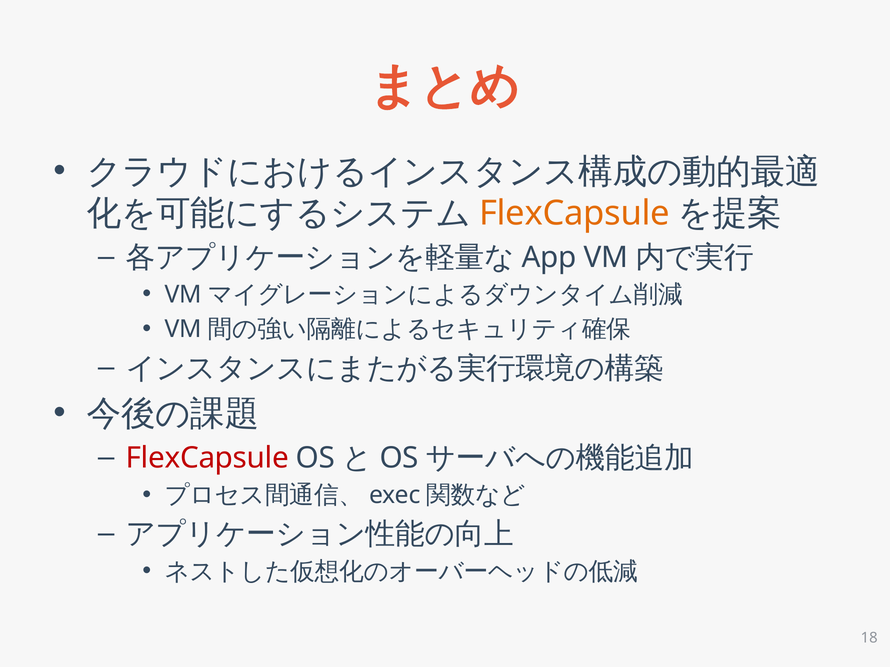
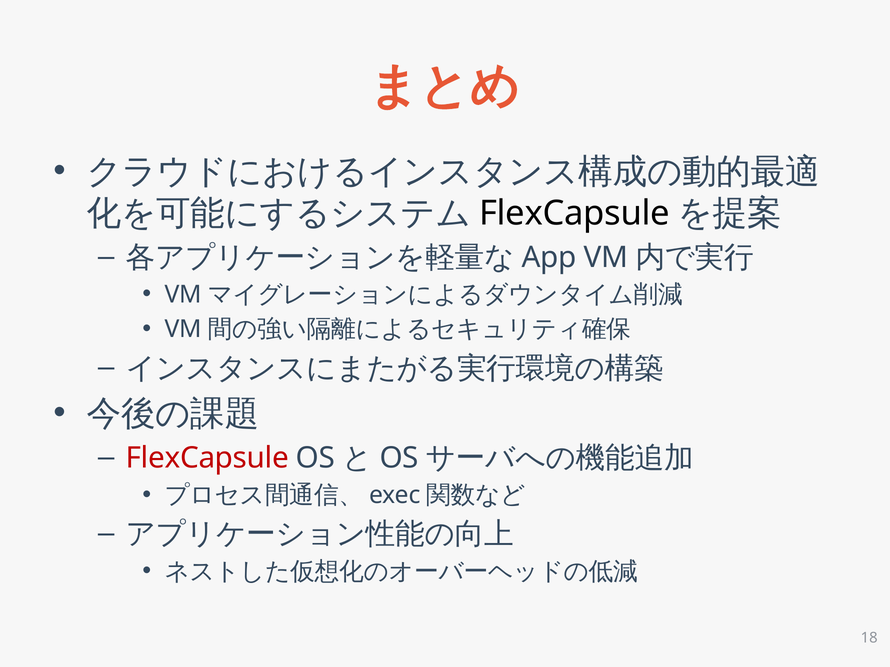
FlexCapsule at (575, 214) colour: orange -> black
